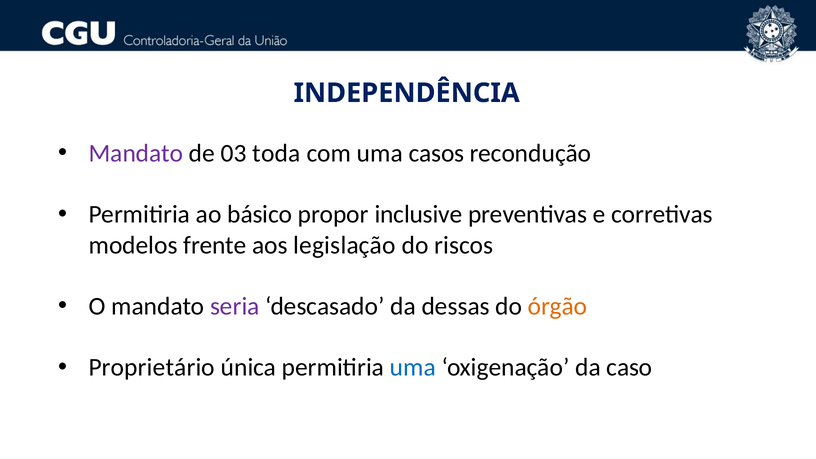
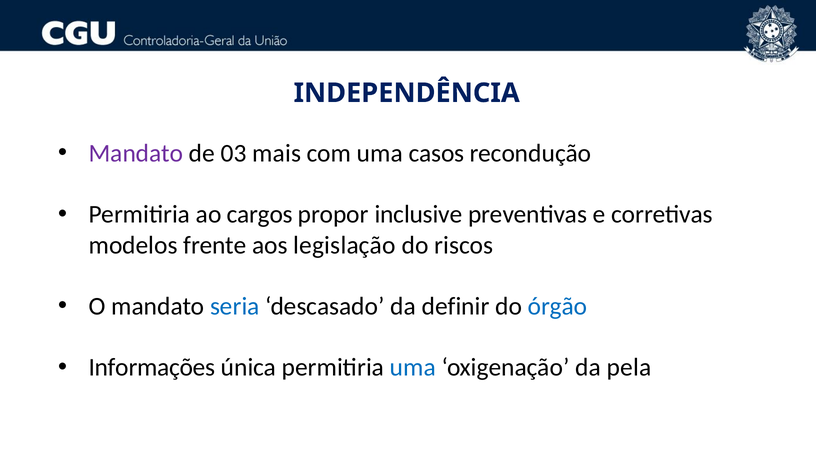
toda: toda -> mais
básico: básico -> cargos
seria colour: purple -> blue
dessas: dessas -> definir
órgão colour: orange -> blue
Proprietário: Proprietário -> Informações
caso: caso -> pela
